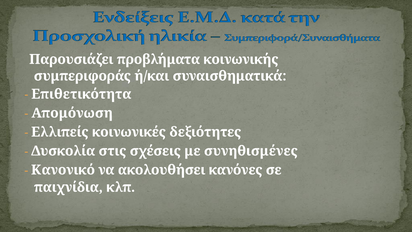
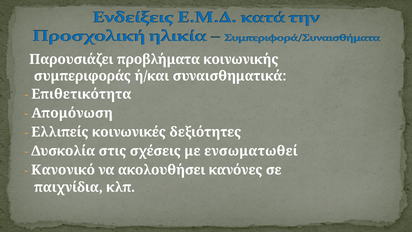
συνηθισμένες: συνηθισμένες -> ενσωματωθεί
